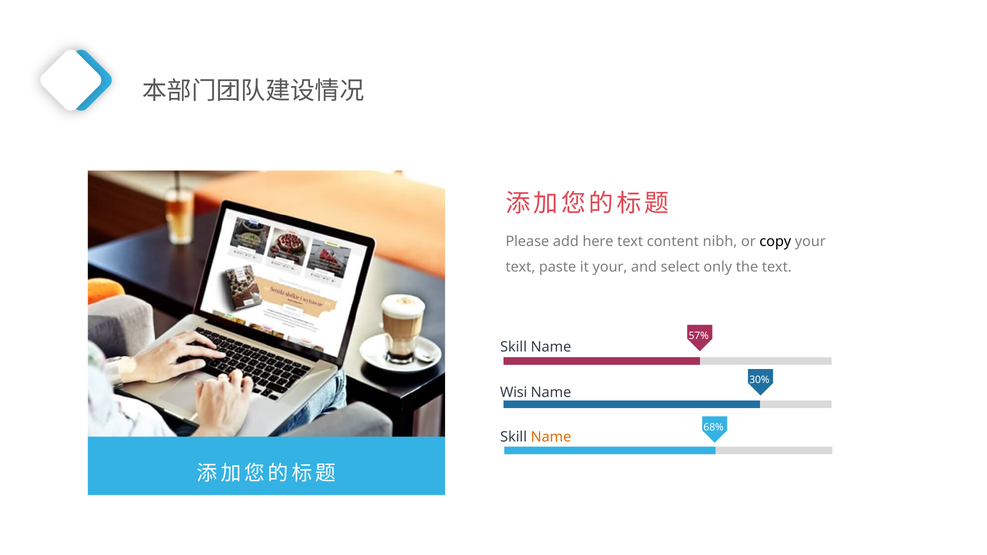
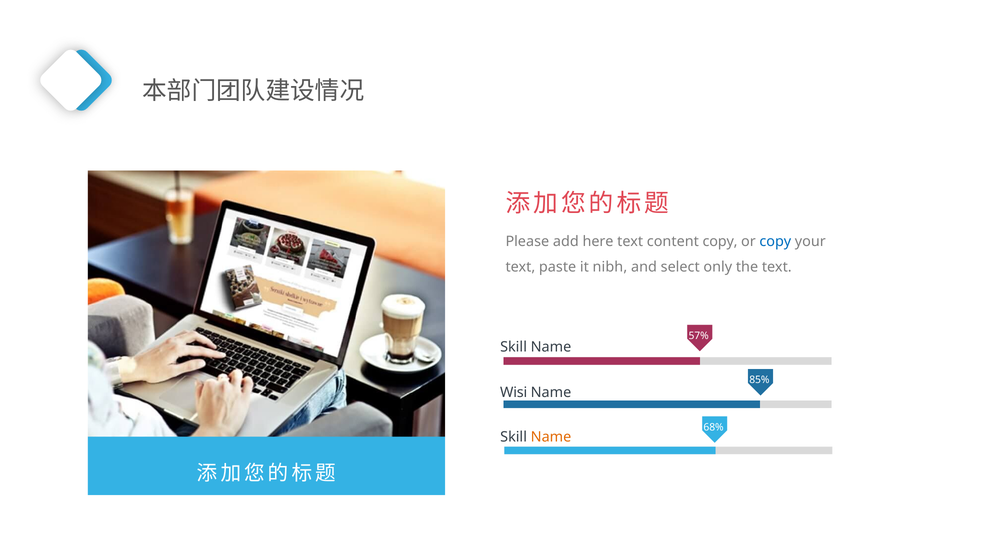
content nibh: nibh -> copy
copy at (775, 241) colour: black -> blue
it your: your -> nibh
30%: 30% -> 85%
